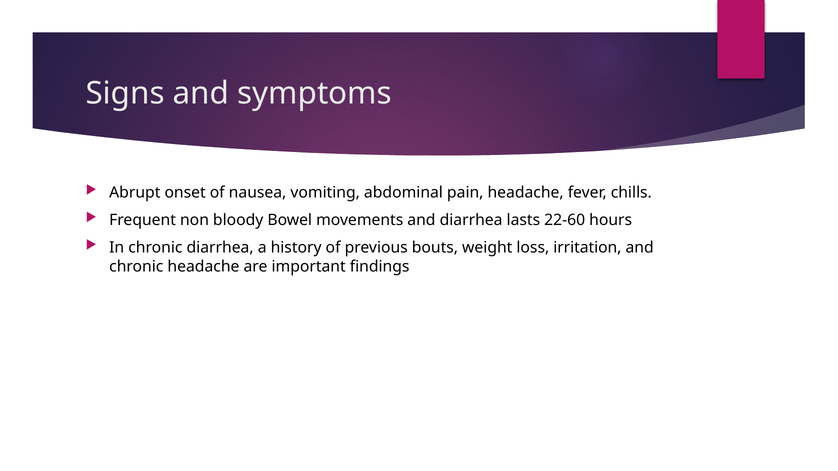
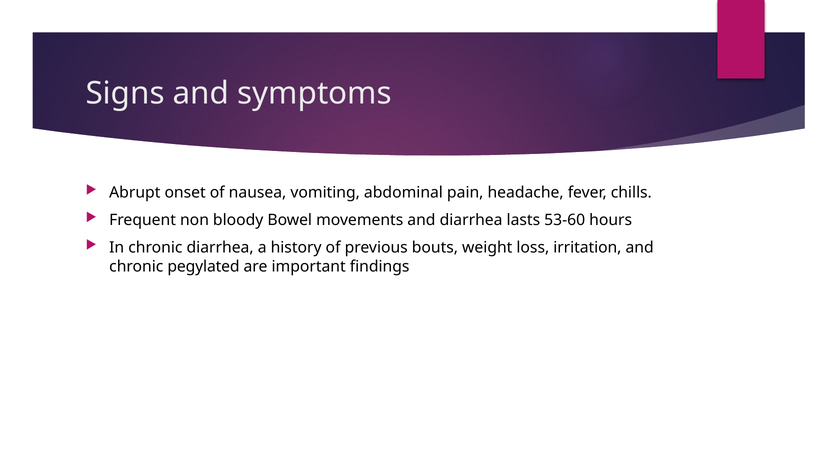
22-60: 22-60 -> 53-60
chronic headache: headache -> pegylated
